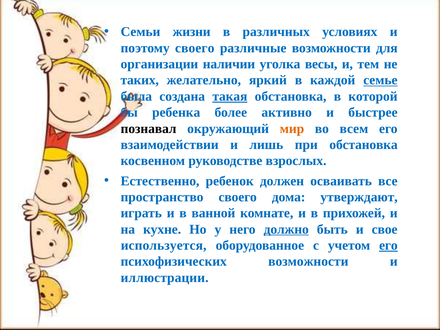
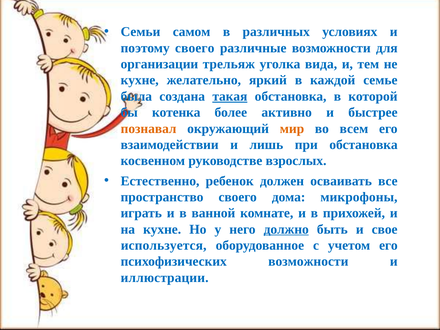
жизни: жизни -> самом
наличии: наличии -> трельяж
весы: весы -> вида
таких at (140, 80): таких -> кухне
семье underline: present -> none
ребенка: ребенка -> котенка
познавал colour: black -> orange
утверждают: утверждают -> микрофоны
его at (388, 245) underline: present -> none
